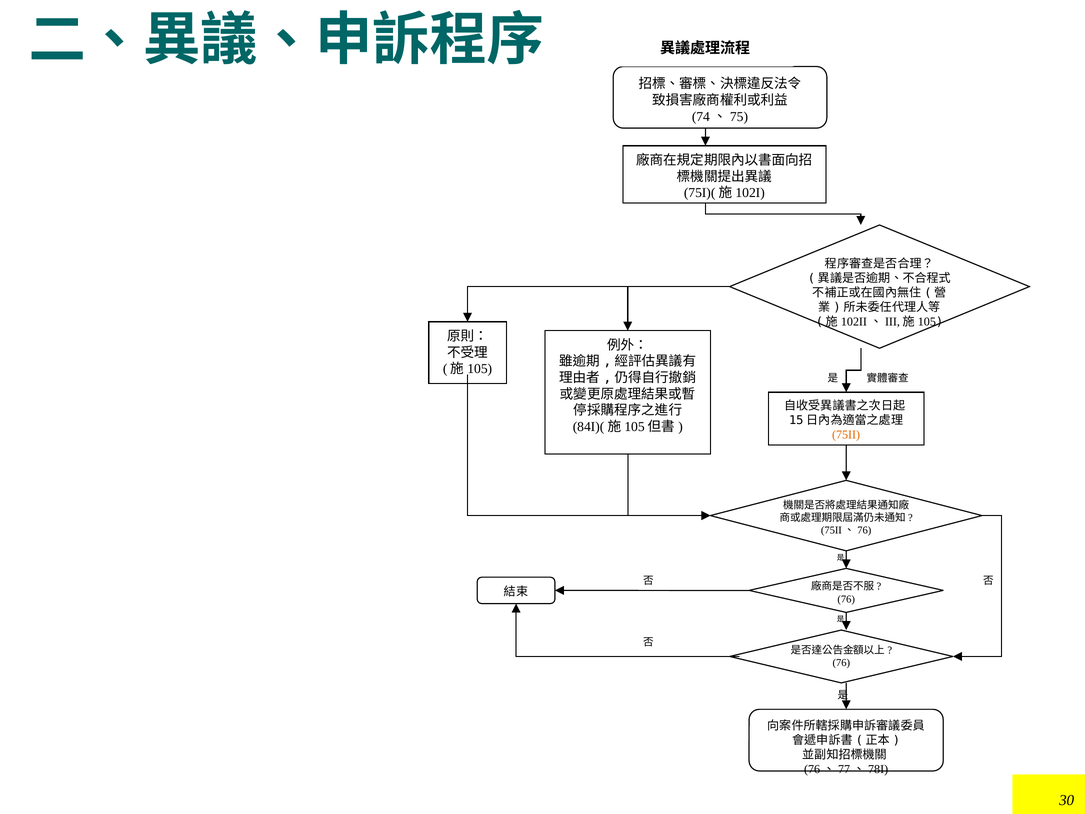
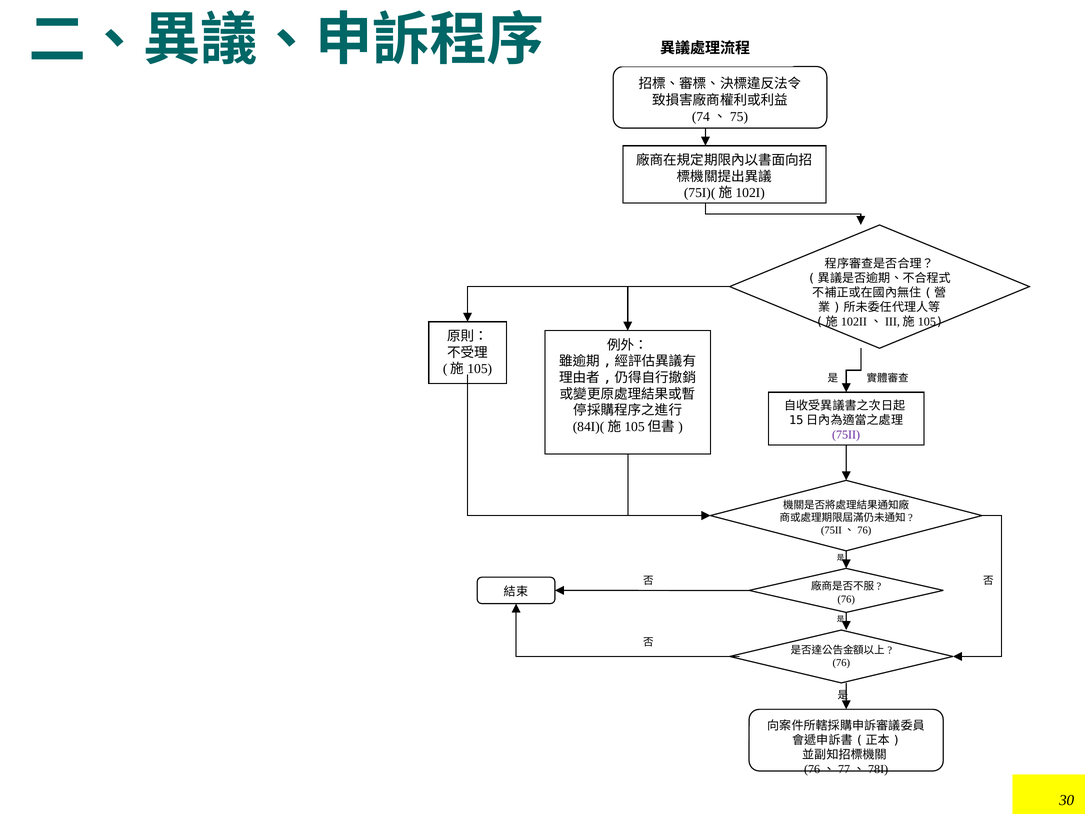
75II colour: orange -> purple
